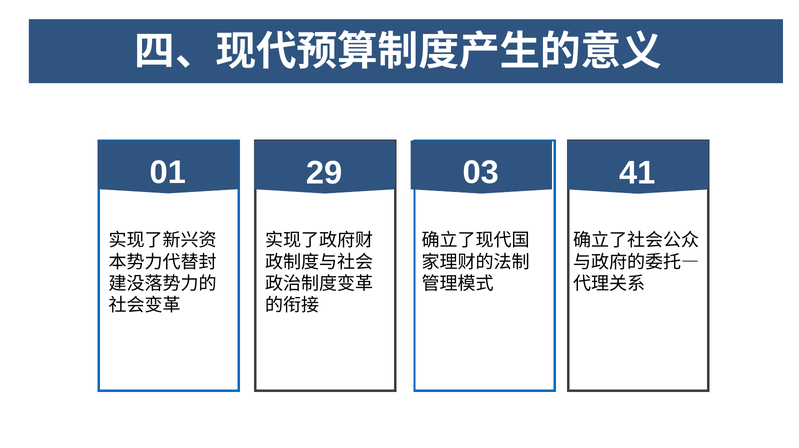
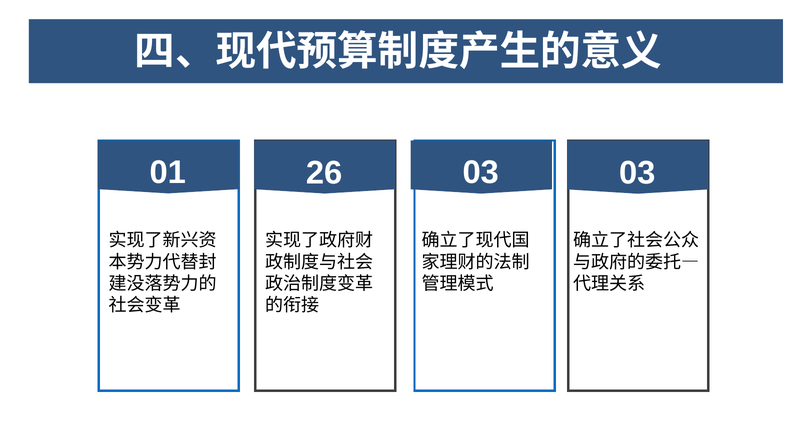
29: 29 -> 26
03 41: 41 -> 03
